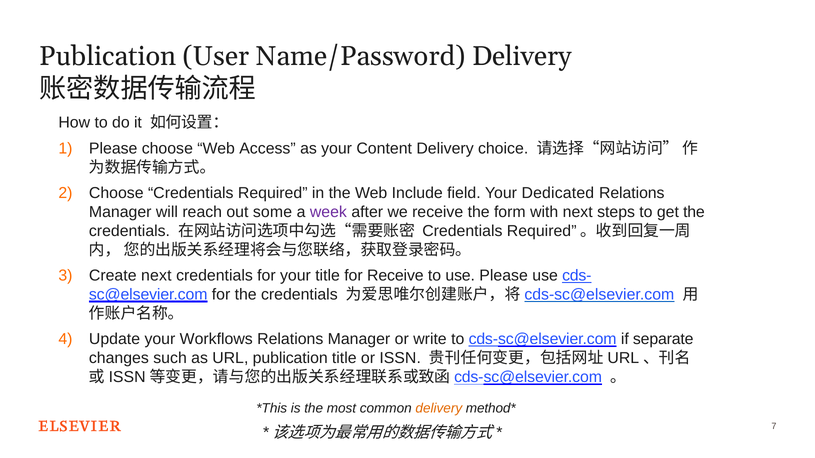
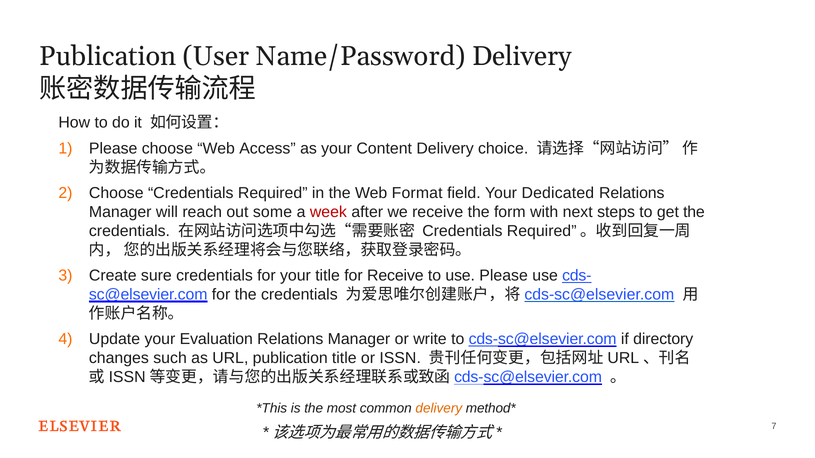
Include: Include -> Format
week colour: purple -> red
Create next: next -> sure
Workflows: Workflows -> Evaluation
separate: separate -> directory
